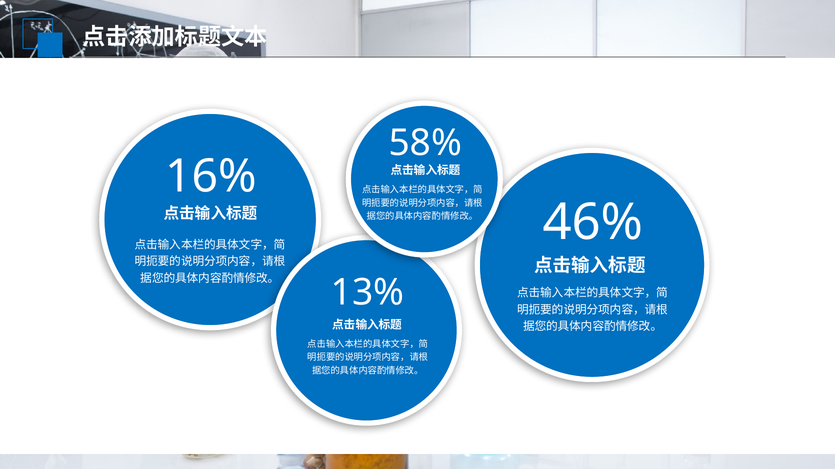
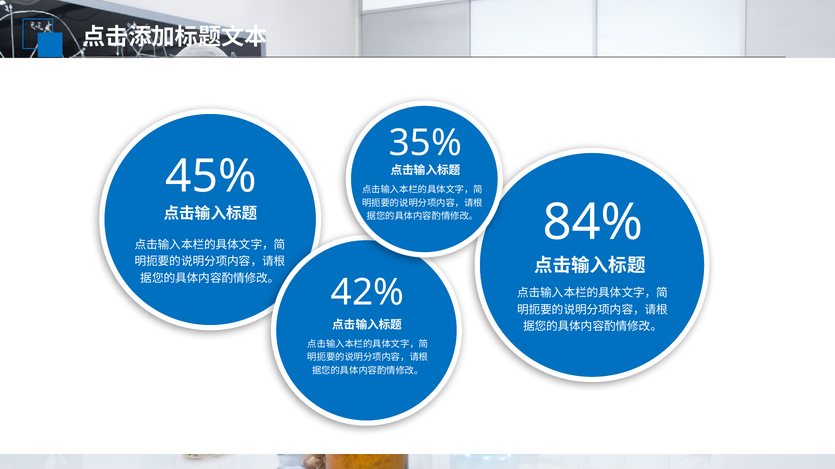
58%: 58% -> 35%
16%: 16% -> 45%
46%: 46% -> 84%
13%: 13% -> 42%
